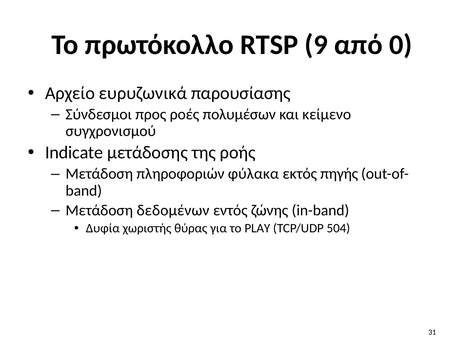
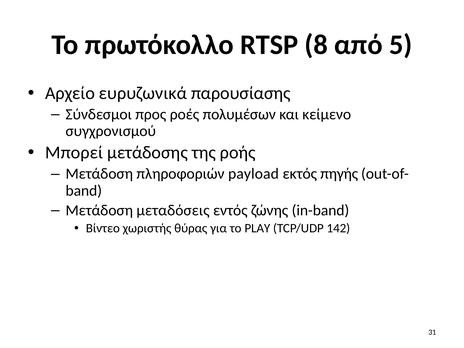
9: 9 -> 8
0: 0 -> 5
Indicate: Indicate -> Μπορεί
φύλακα: φύλακα -> payload
δεδομένων: δεδομένων -> μεταδόσεις
Δυφία: Δυφία -> Βίντεο
504: 504 -> 142
